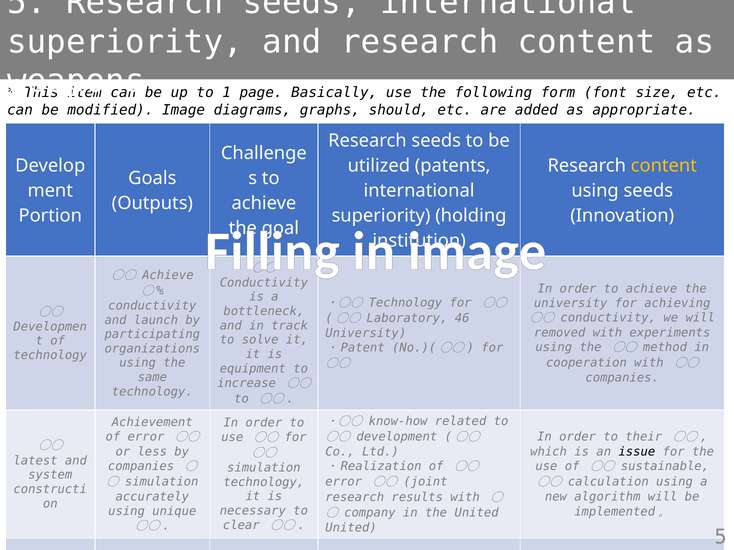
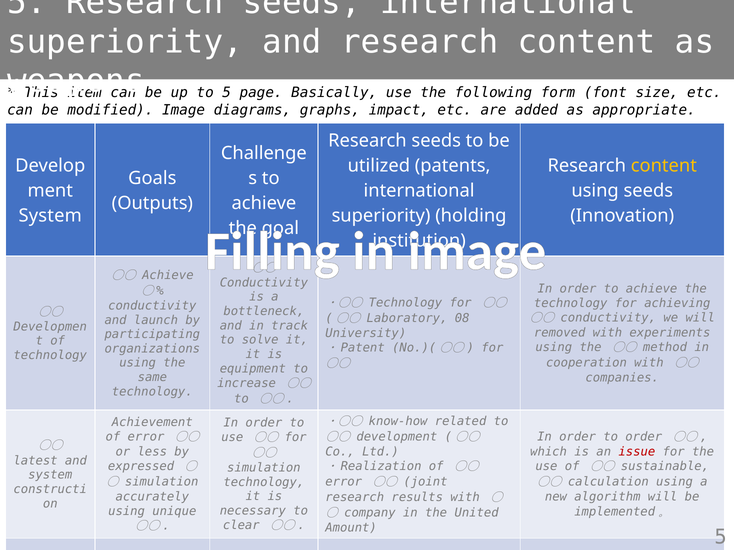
to 1: 1 -> 5
should: should -> impact
Portion at (50, 216): Portion -> System
university at (571, 303): university -> technology
46: 46 -> 08
to their: their -> order
issue colour: black -> red
companies at (141, 467): companies -> expressed
United at (351, 528): United -> Amount
